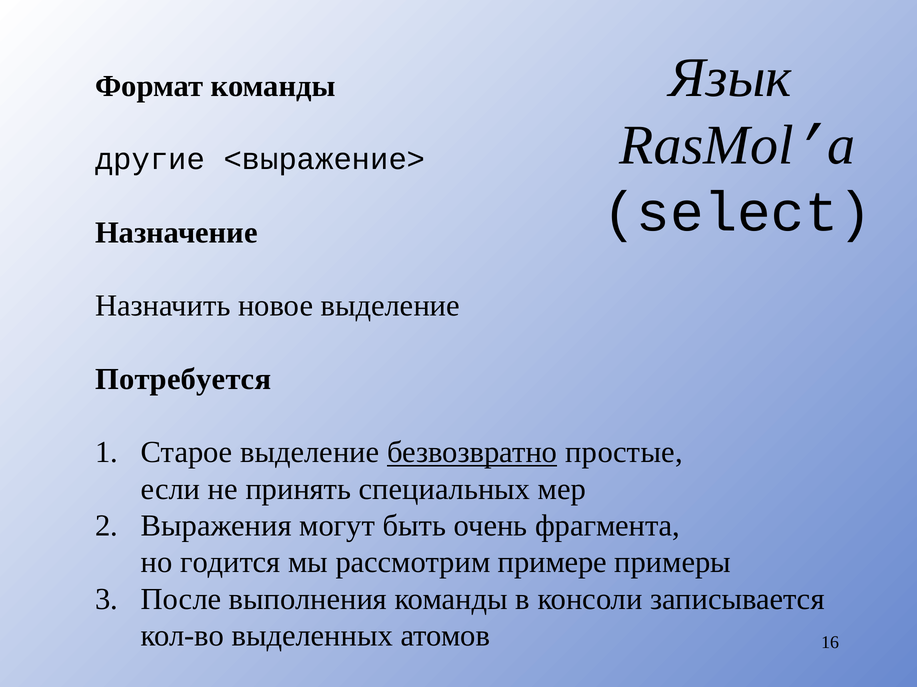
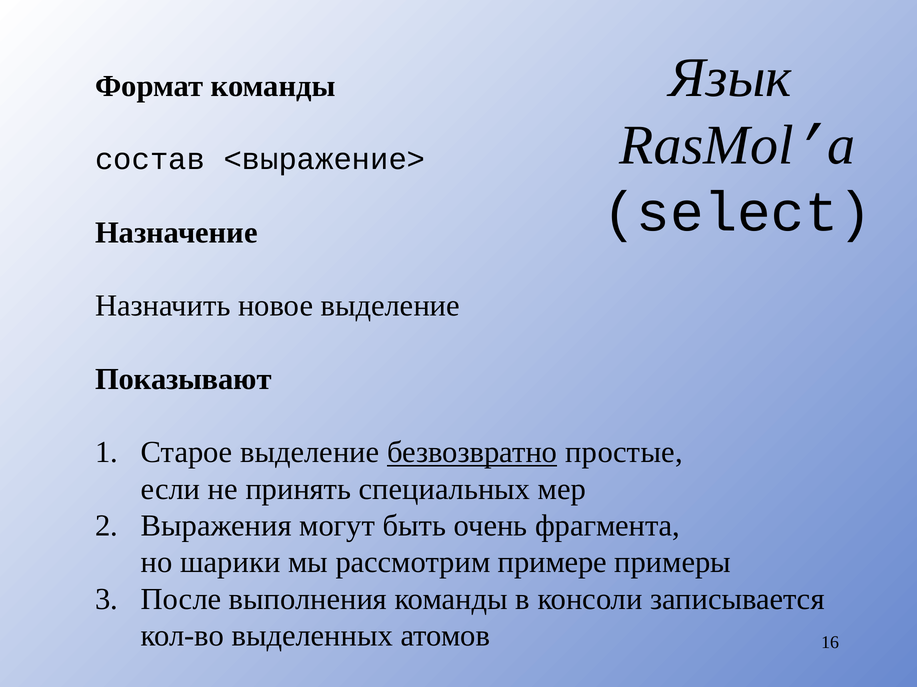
другие: другие -> состав
Потребуется: Потребуется -> Показывают
годится: годится -> шарики
